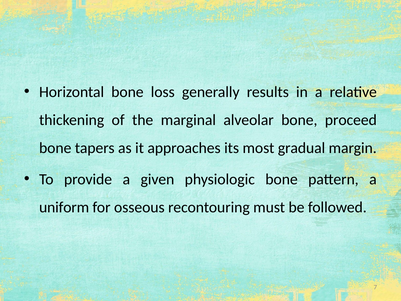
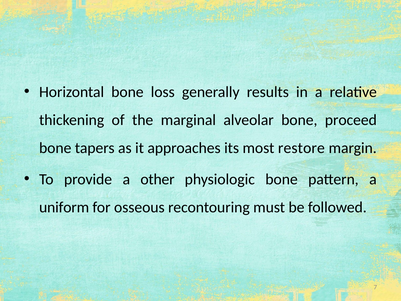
gradual: gradual -> restore
given: given -> other
